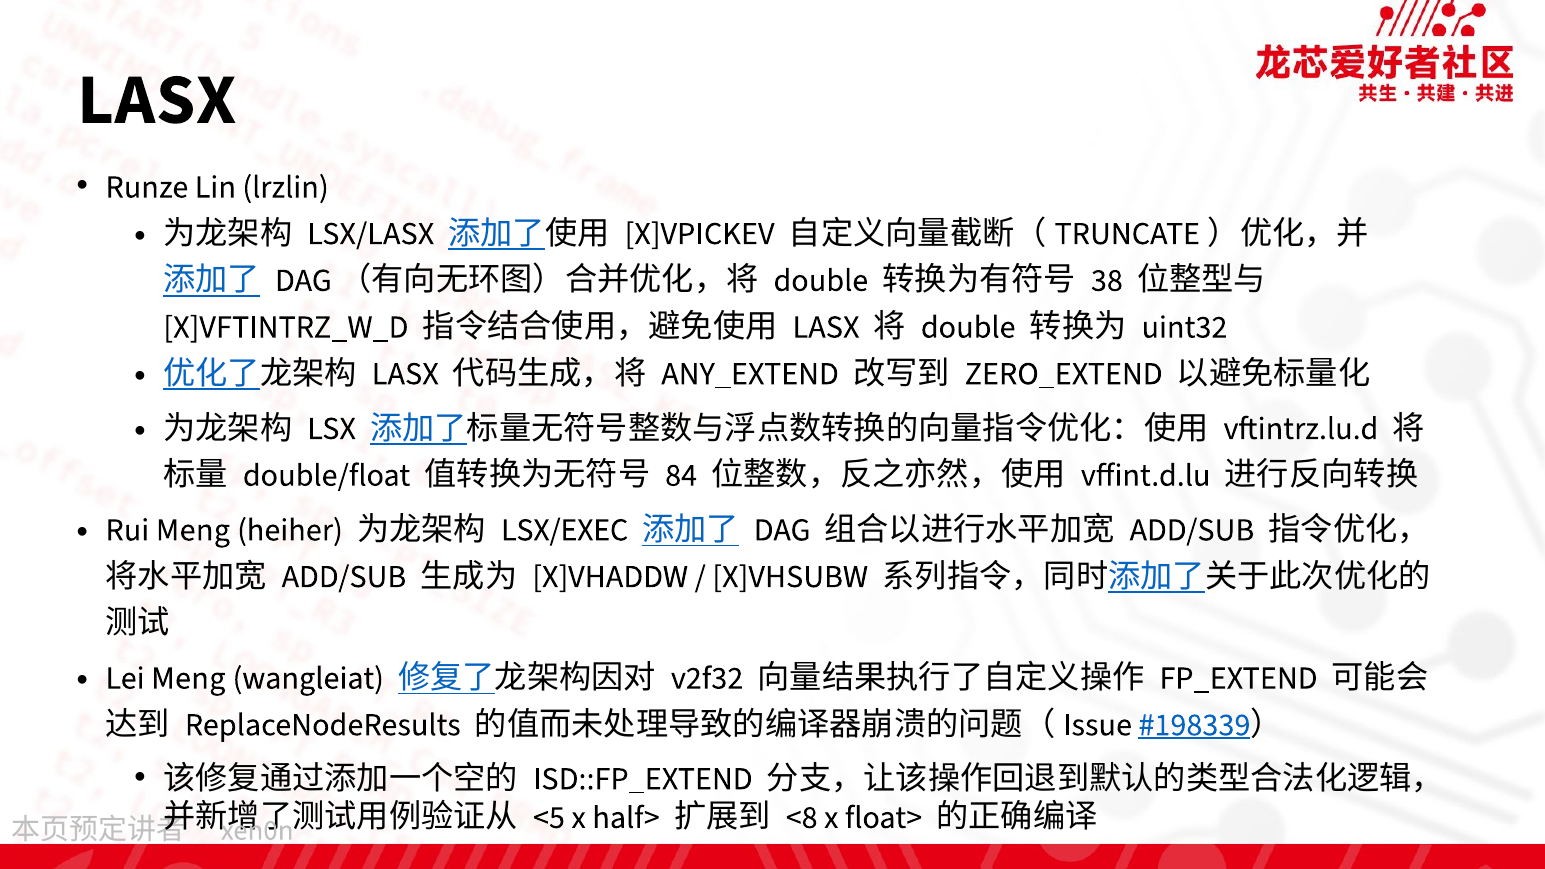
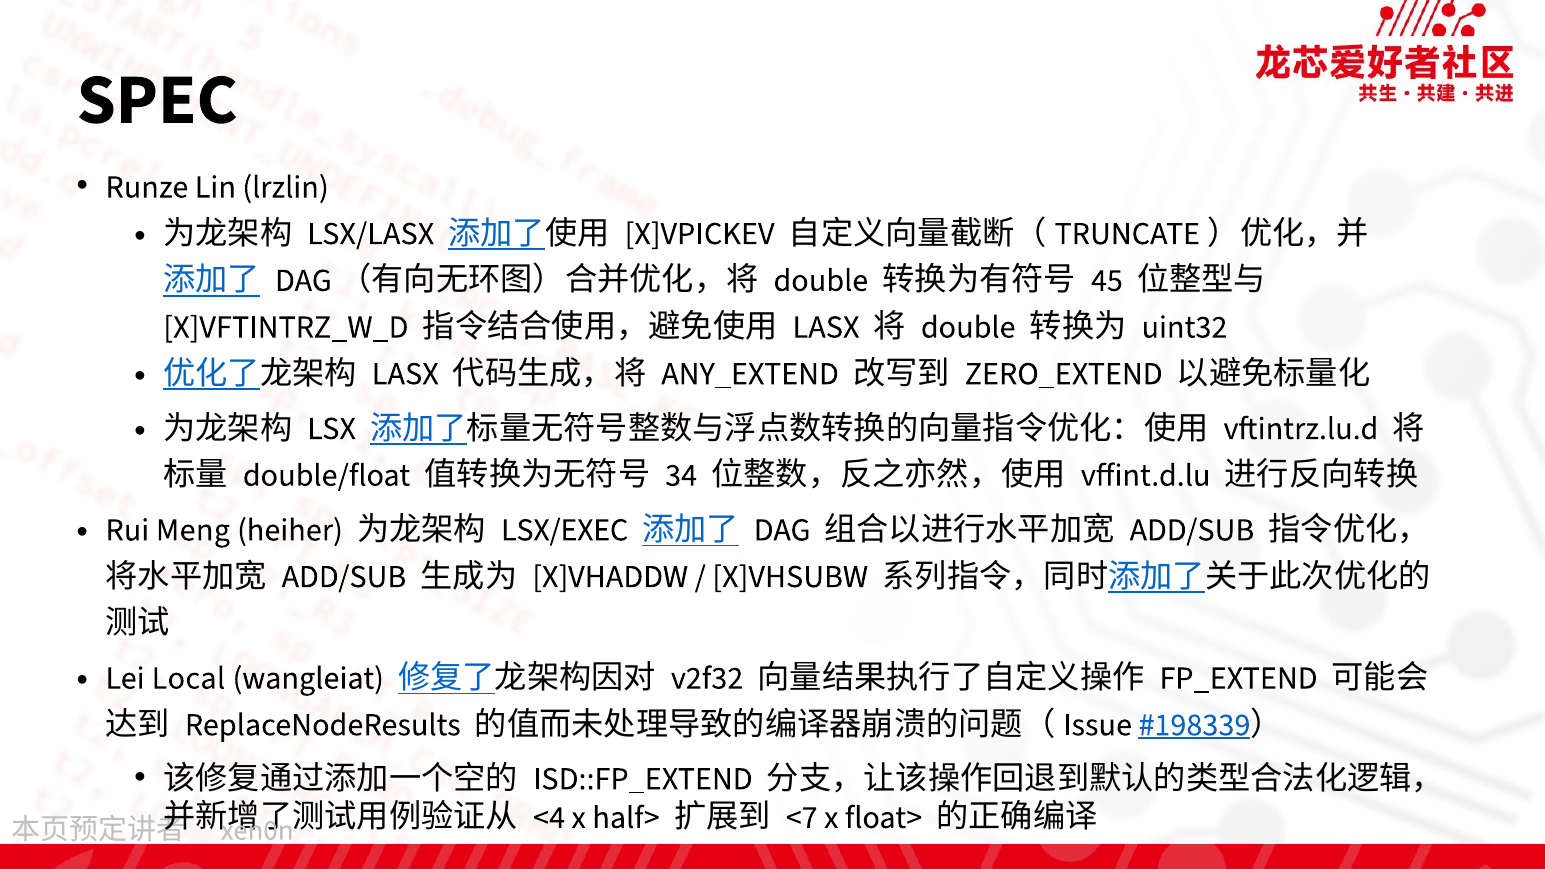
LASX at (157, 100): LASX -> SPEC
38: 38 -> 45
84: 84 -> 34
Lei Meng: Meng -> Local
<5: <5 -> <4
<8: <8 -> <7
